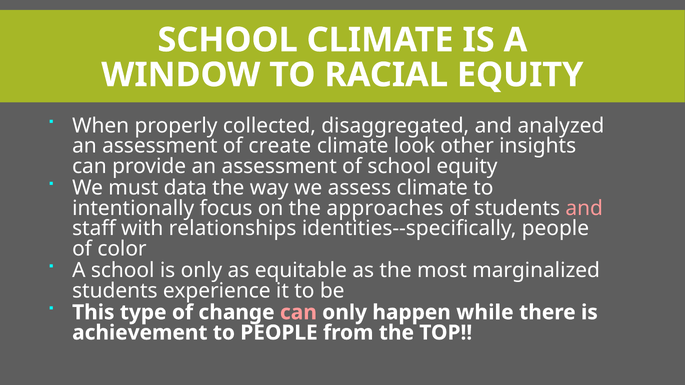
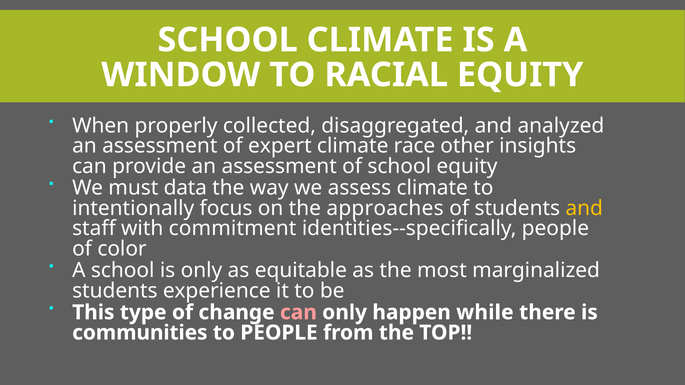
create: create -> expert
look: look -> race
and at (584, 208) colour: pink -> yellow
relationships: relationships -> commitment
achievement: achievement -> communities
